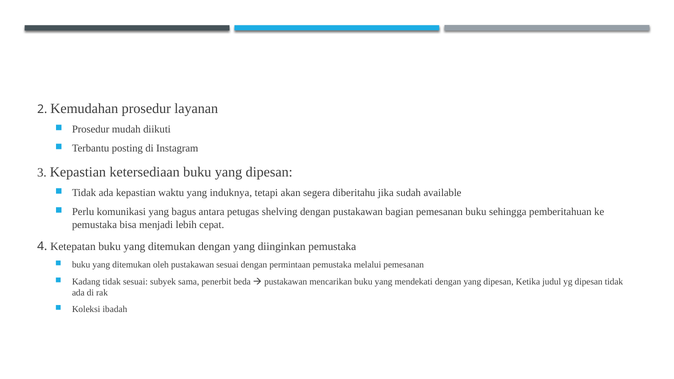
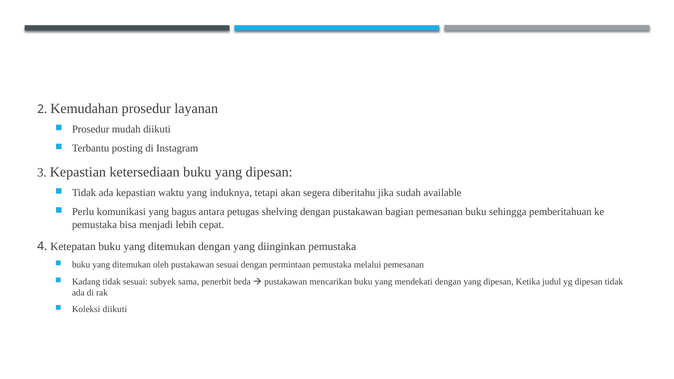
Koleksi ibadah: ibadah -> diikuti
